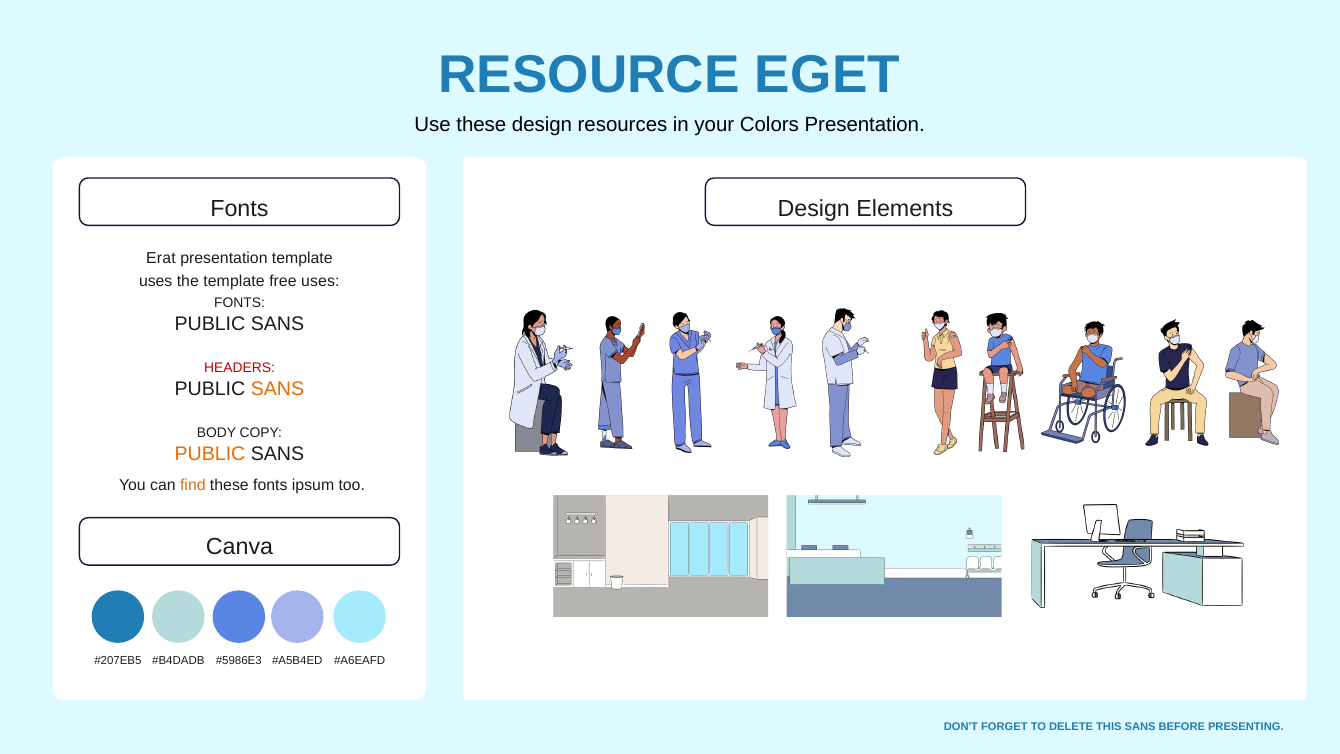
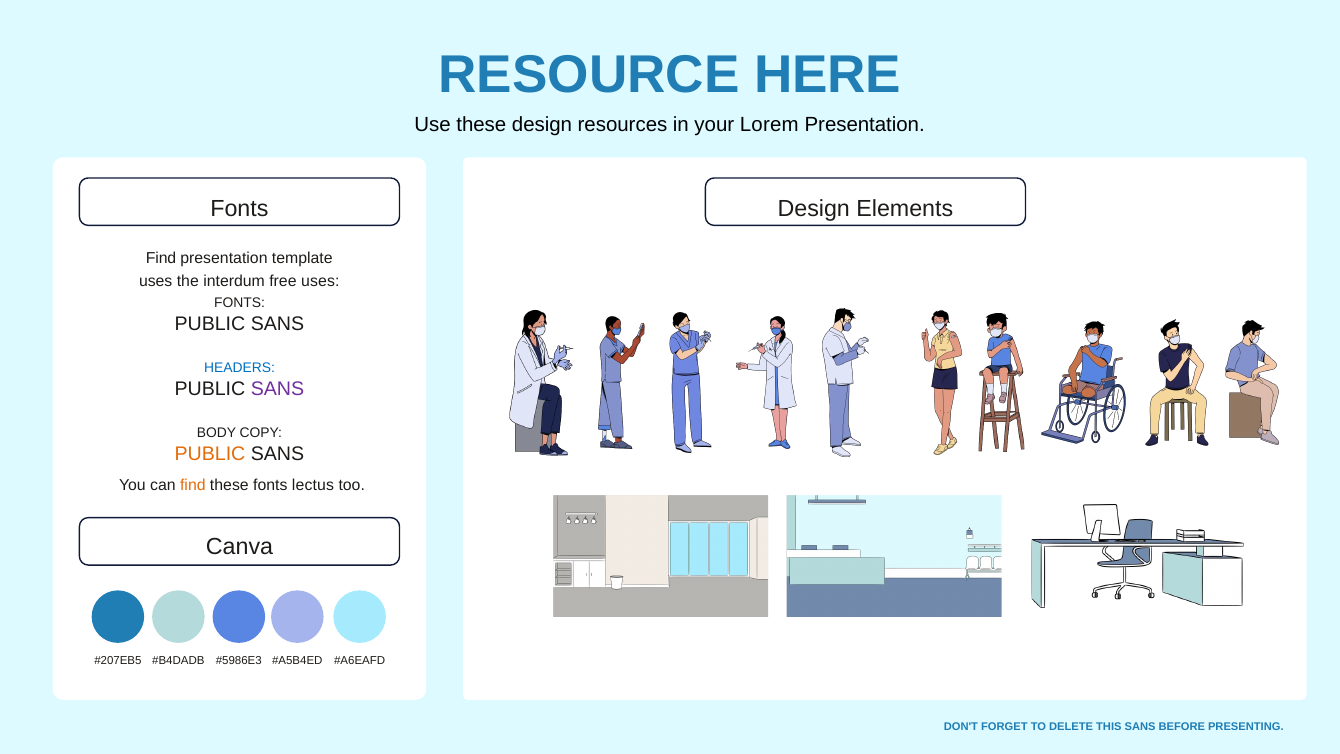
EGET: EGET -> HERE
Colors: Colors -> Lorem
Erat at (161, 258): Erat -> Find
the template: template -> interdum
HEADERS colour: red -> blue
SANS at (278, 389) colour: orange -> purple
ipsum: ipsum -> lectus
